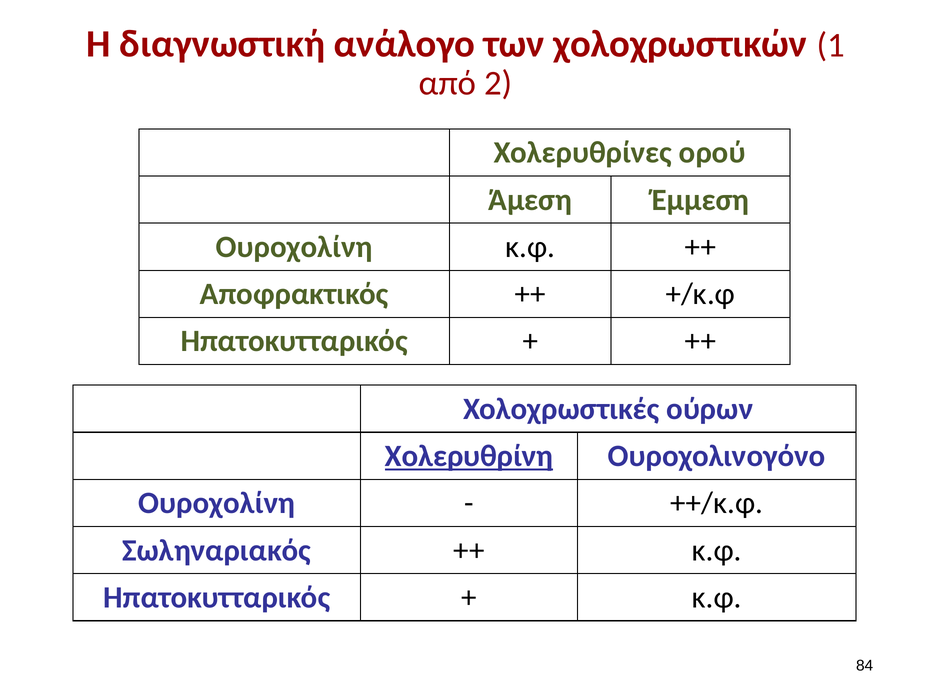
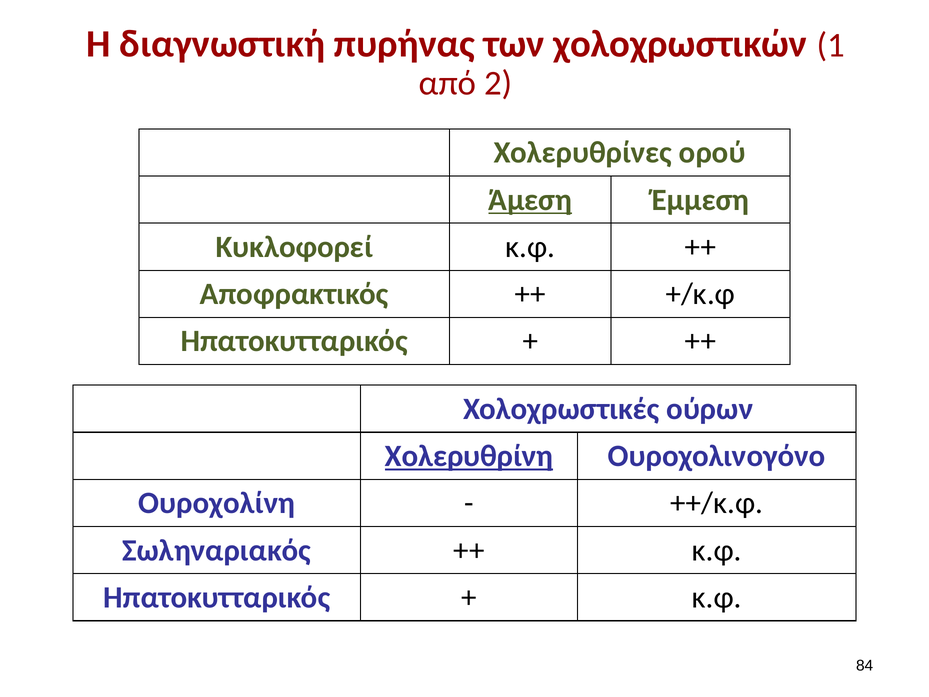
ανάλογο: ανάλογο -> πυρήνας
Άμεση underline: none -> present
Ουροχολίνη at (294, 247): Ουροχολίνη -> Κυκλοφορεί
